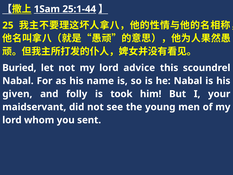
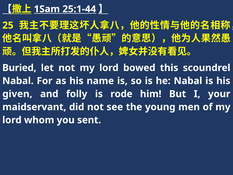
advice: advice -> bowed
took: took -> rode
